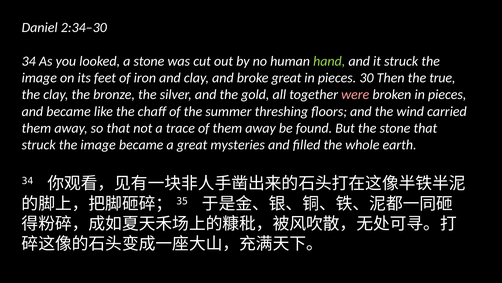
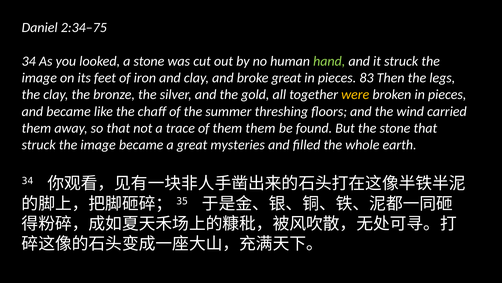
2:34–30: 2:34–30 -> 2:34–75
30: 30 -> 83
true: true -> legs
were colour: pink -> yellow
of them away: away -> them
